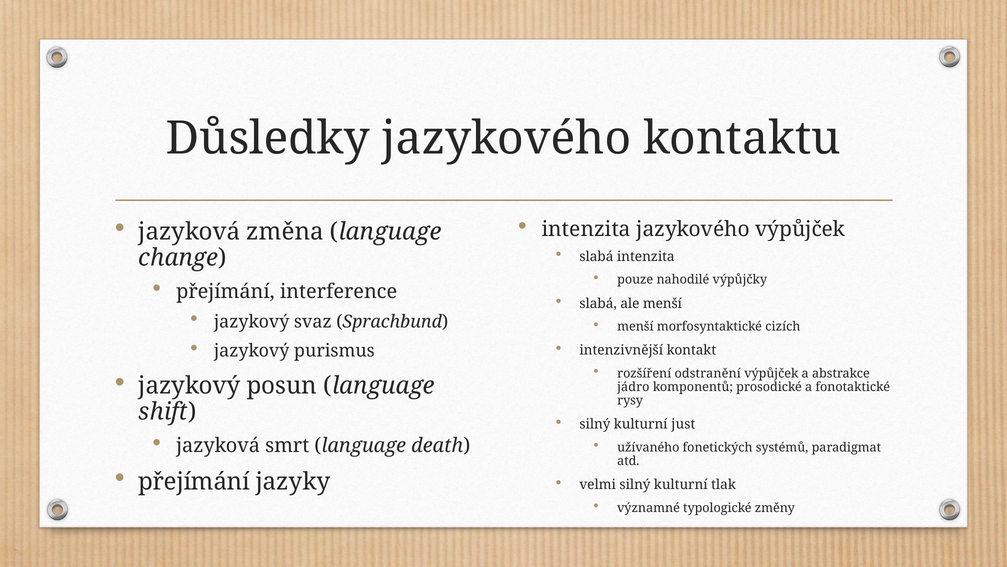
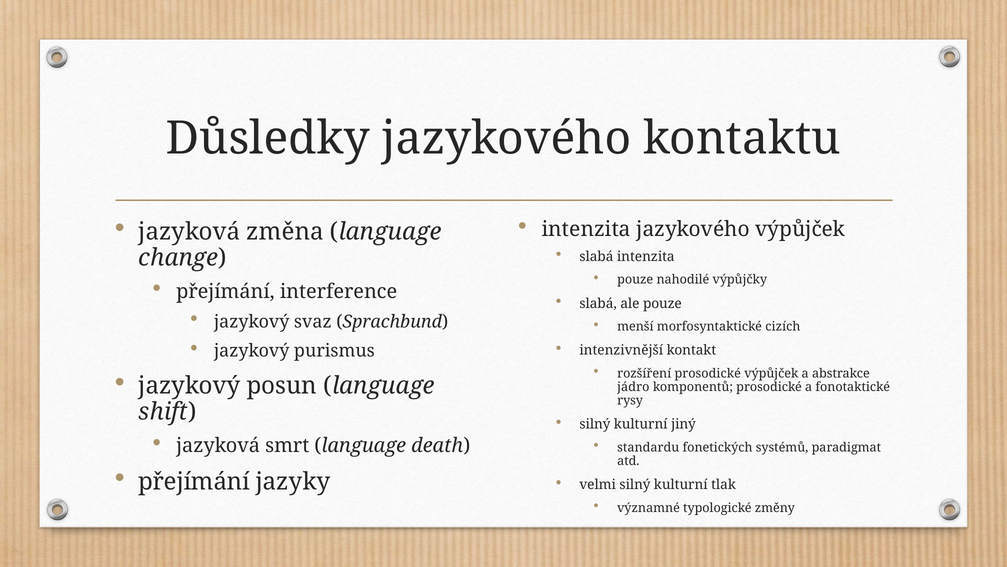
ale menší: menší -> pouze
rozšíření odstranění: odstranění -> prosodické
just: just -> jiný
užívaného: užívaného -> standardu
